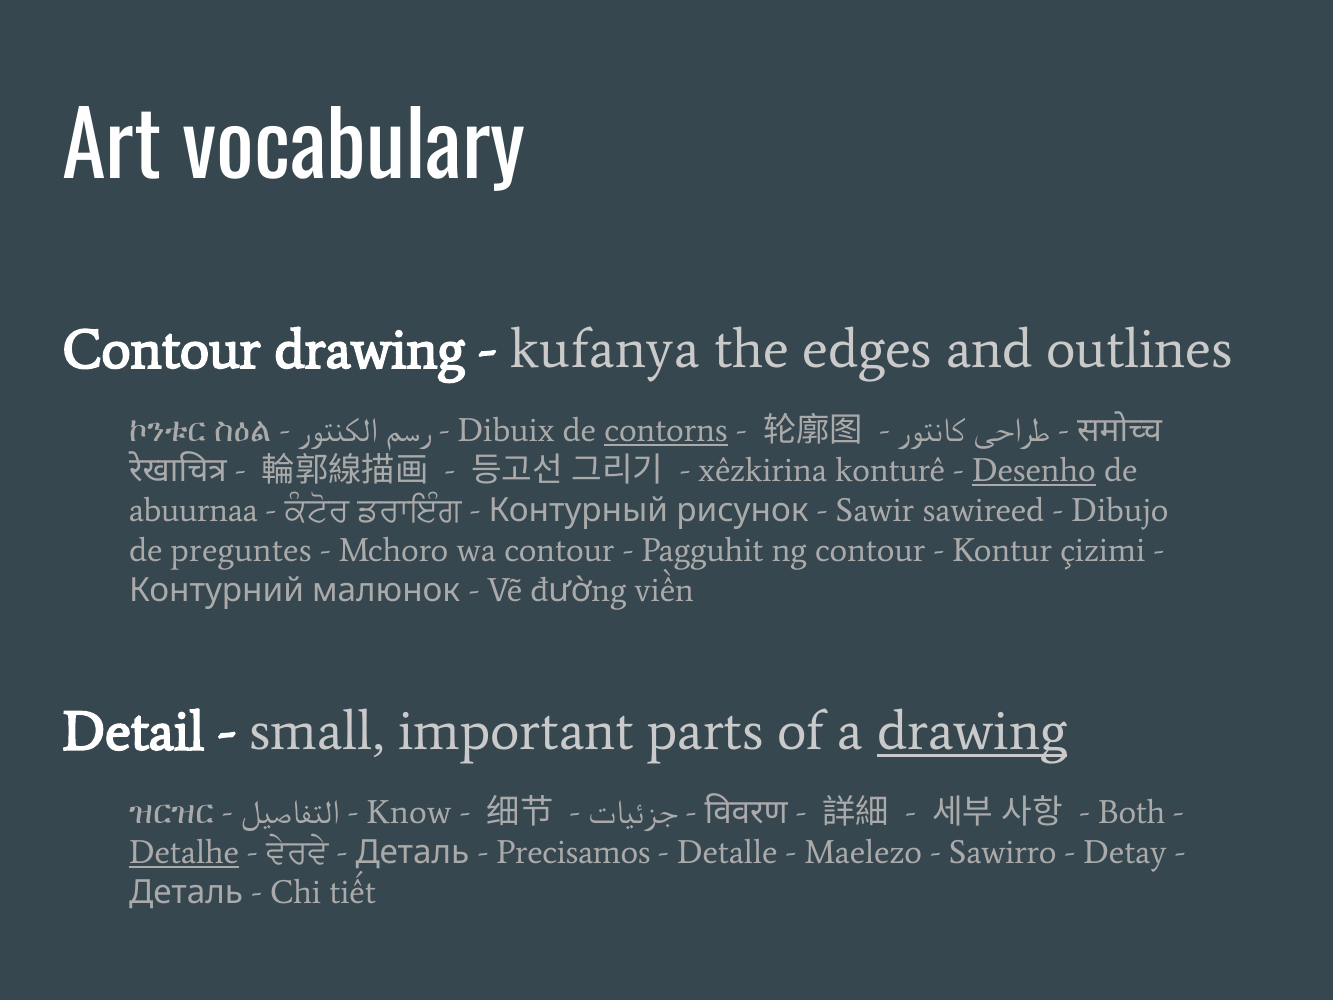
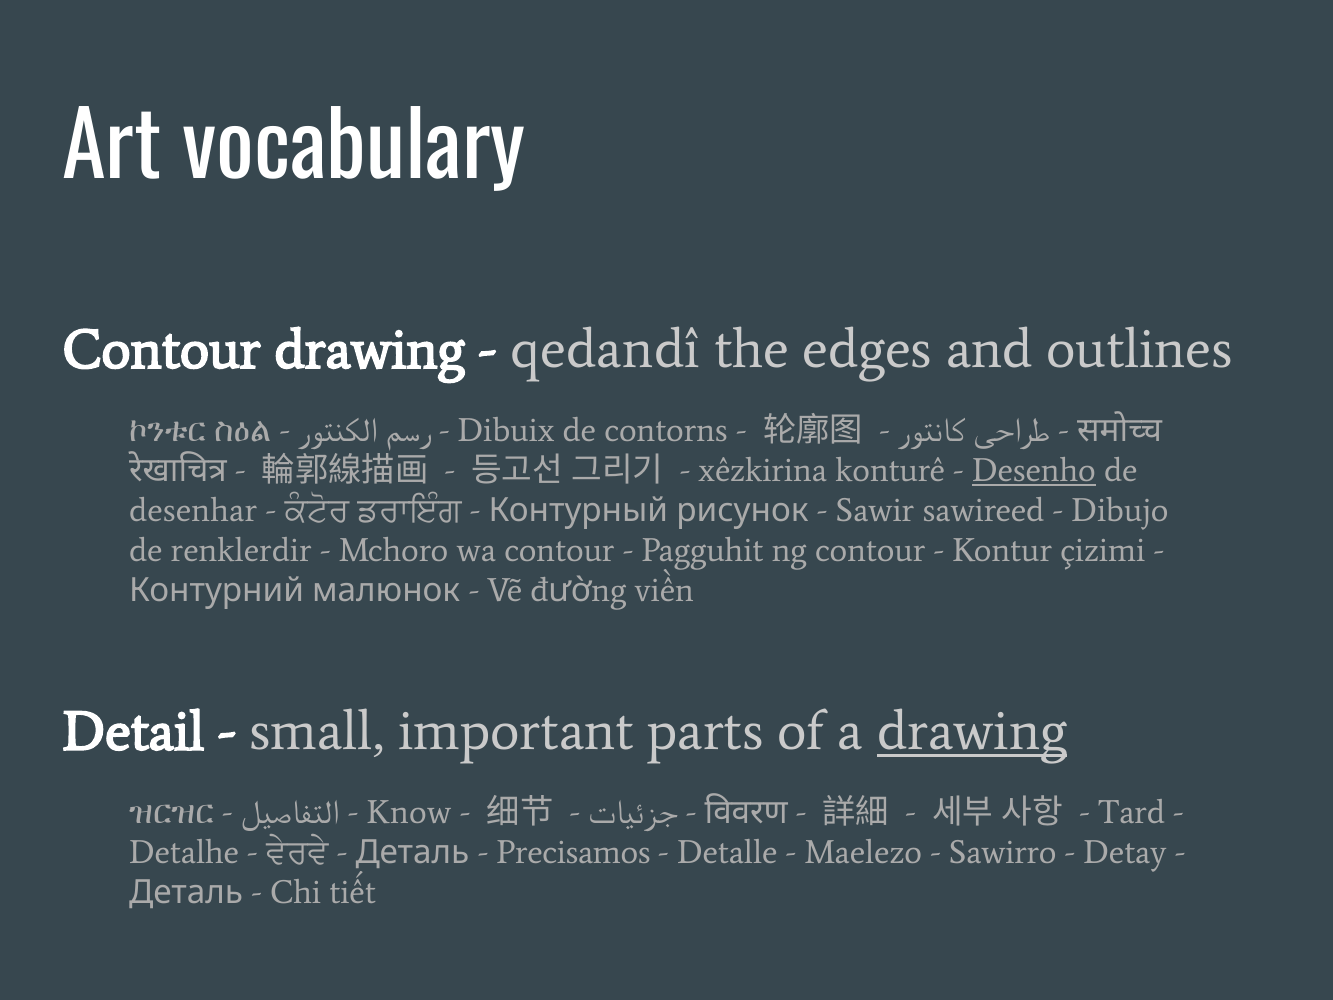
kufanya: kufanya -> qedandî
contorns underline: present -> none
abuurnaa: abuurnaa -> desenhar
preguntes: preguntes -> renklerdir
Both: Both -> Tard
Detalhe underline: present -> none
